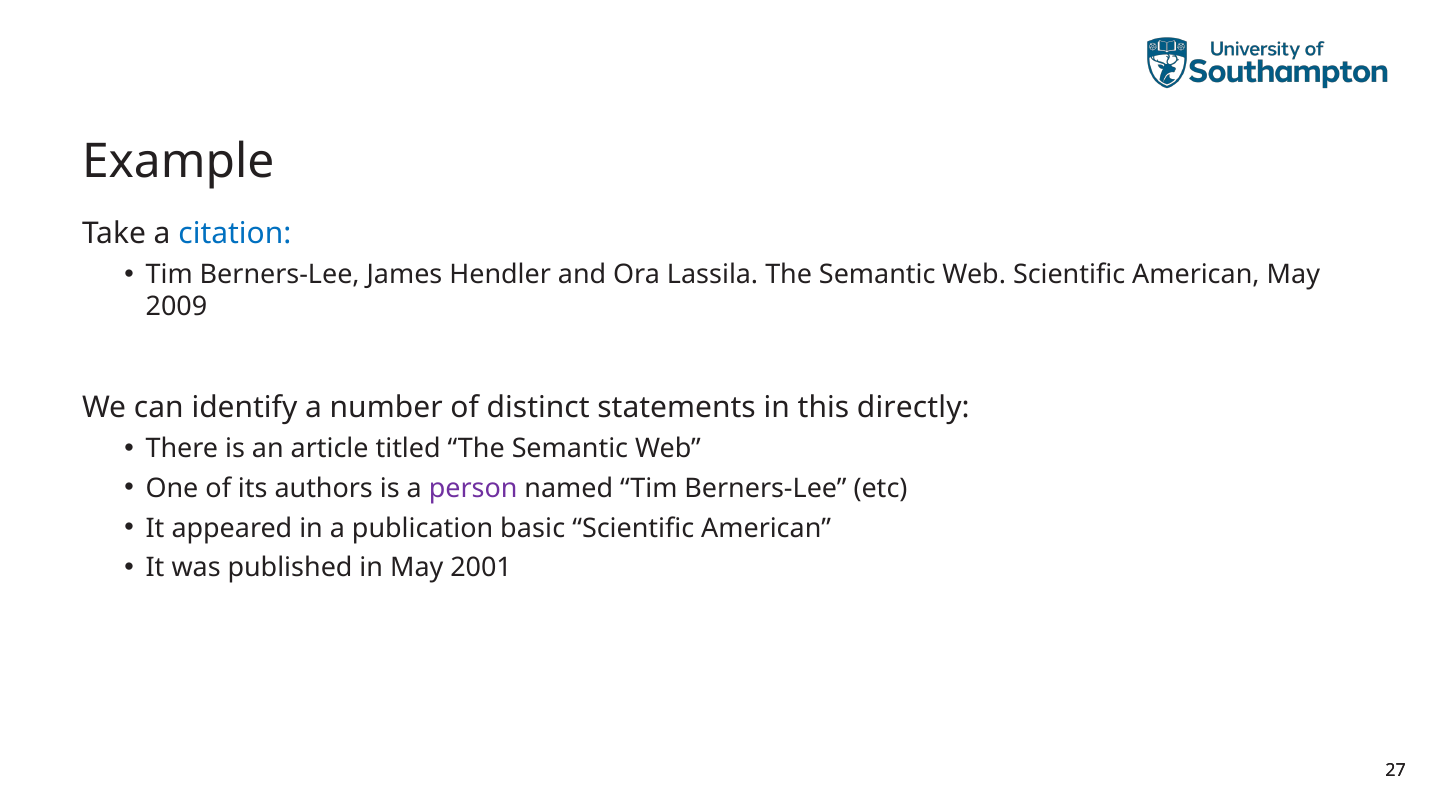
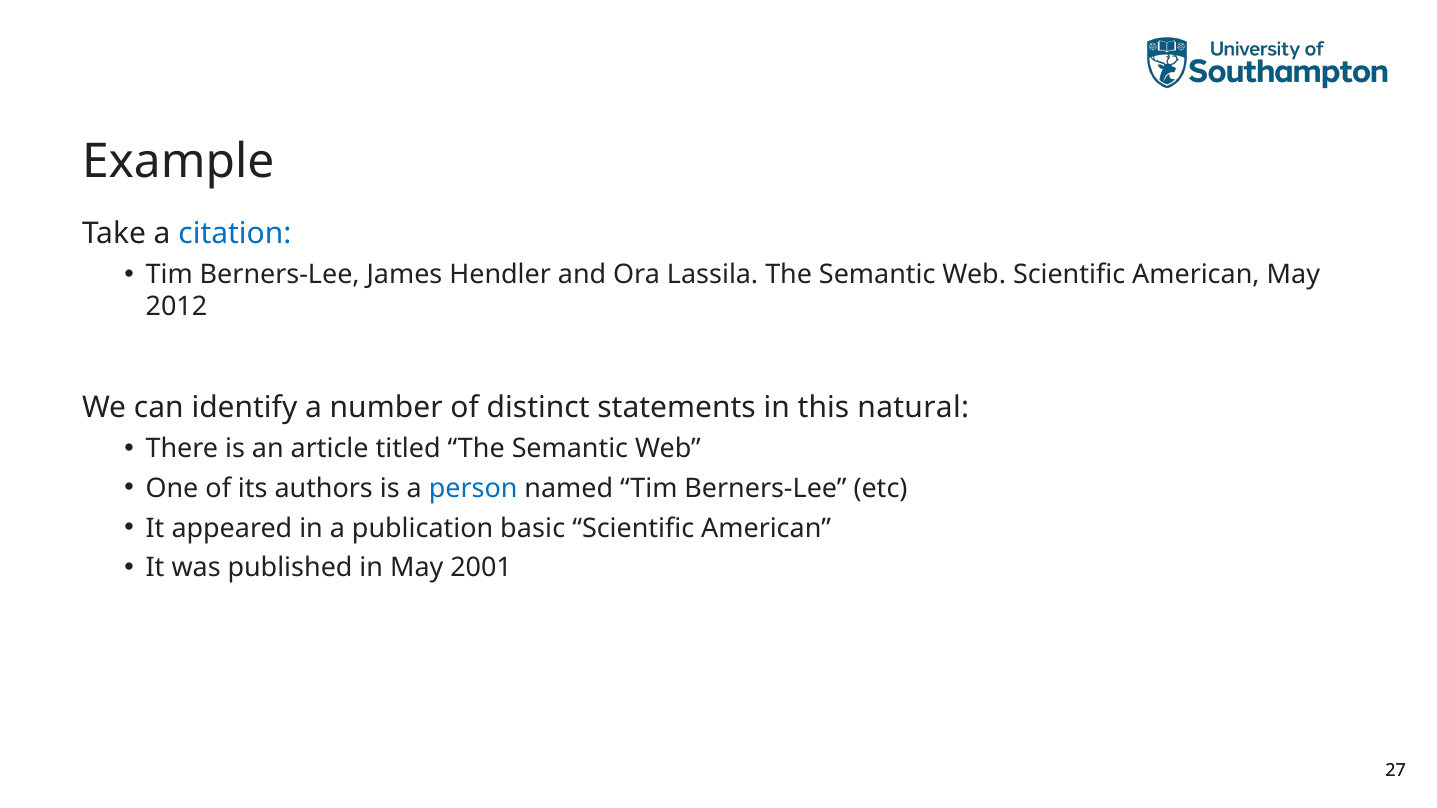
2009: 2009 -> 2012
directly: directly -> natural
person colour: purple -> blue
